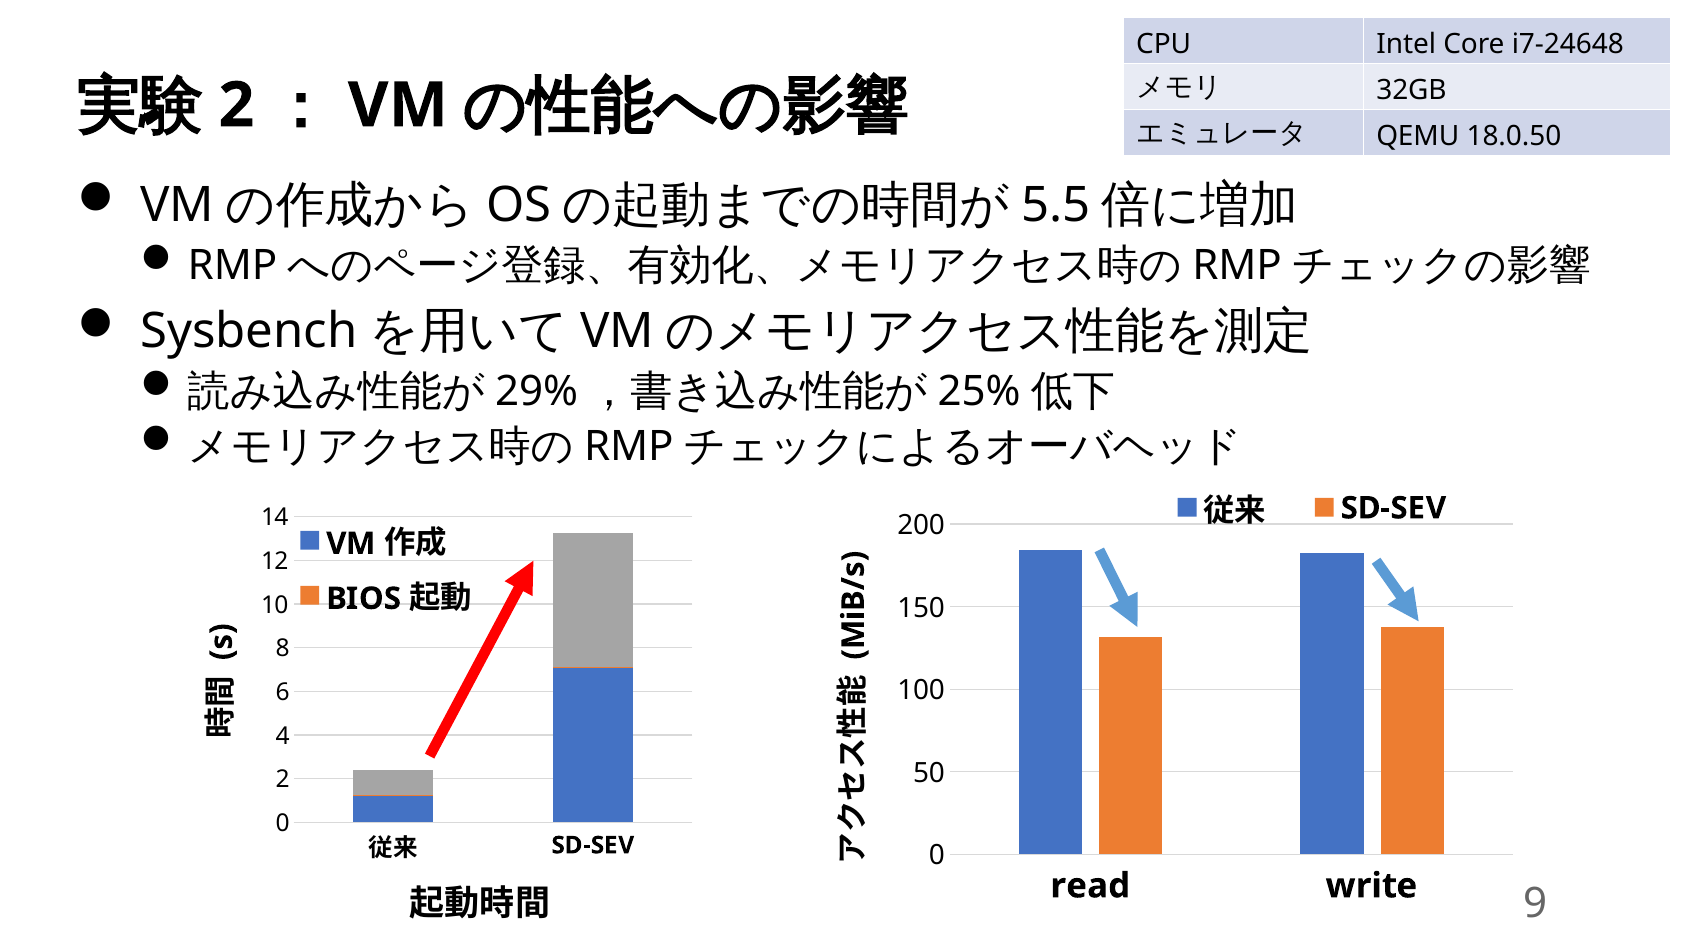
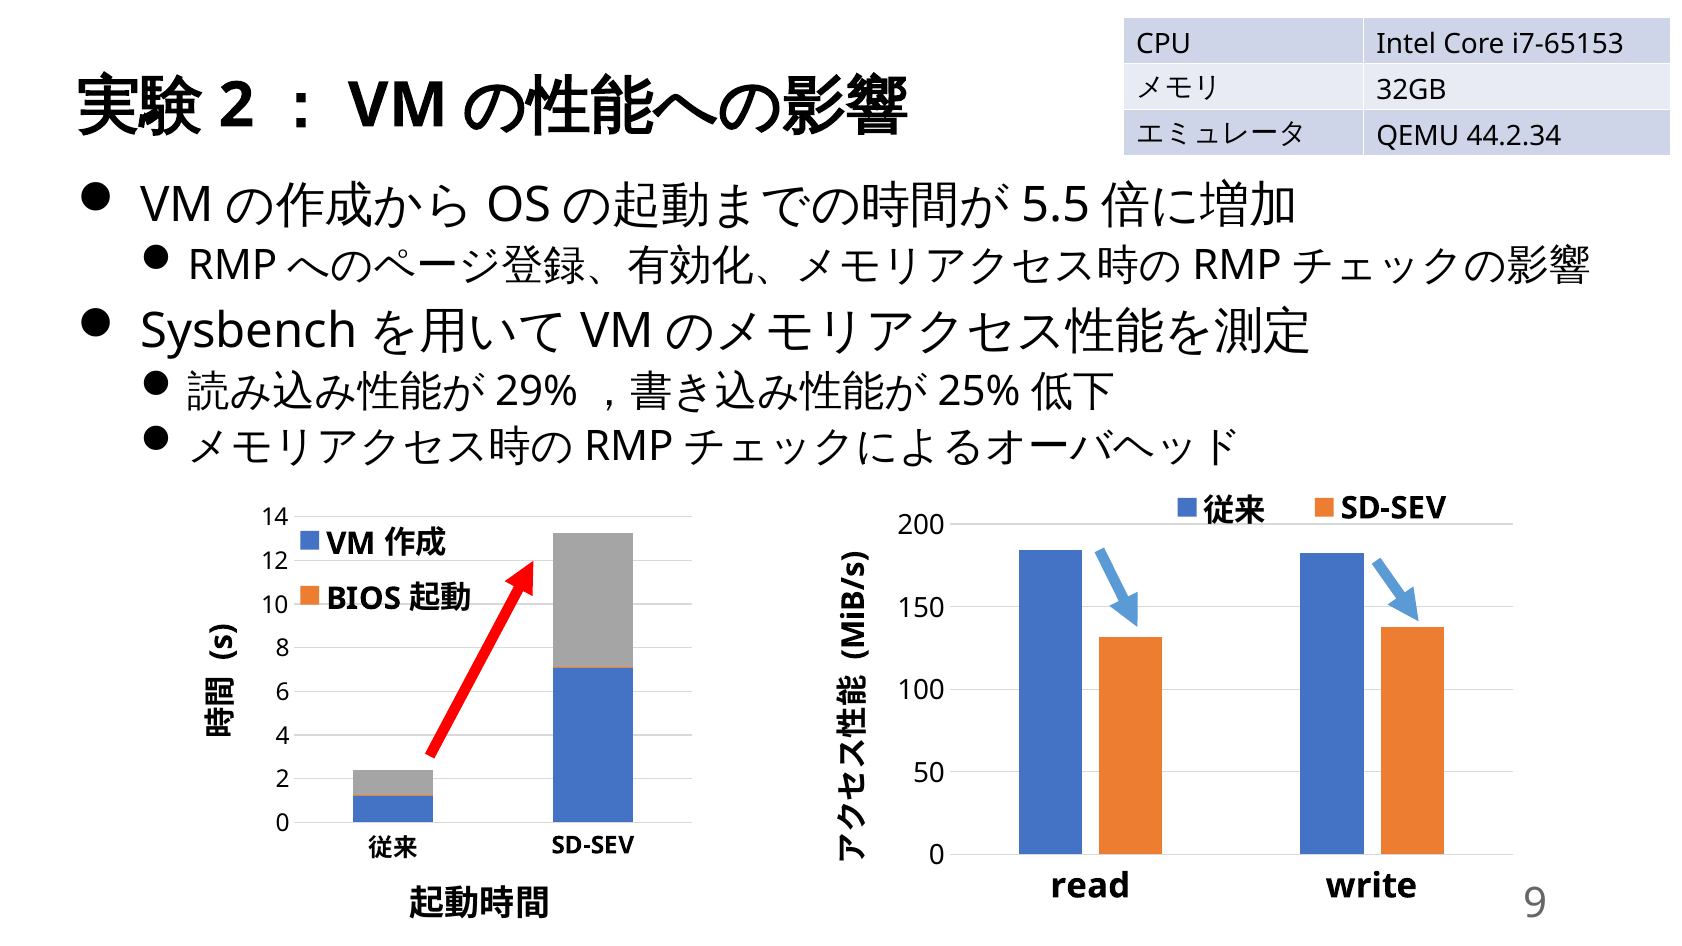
i7-24648: i7-24648 -> i7-65153
18.0.50: 18.0.50 -> 44.2.34
